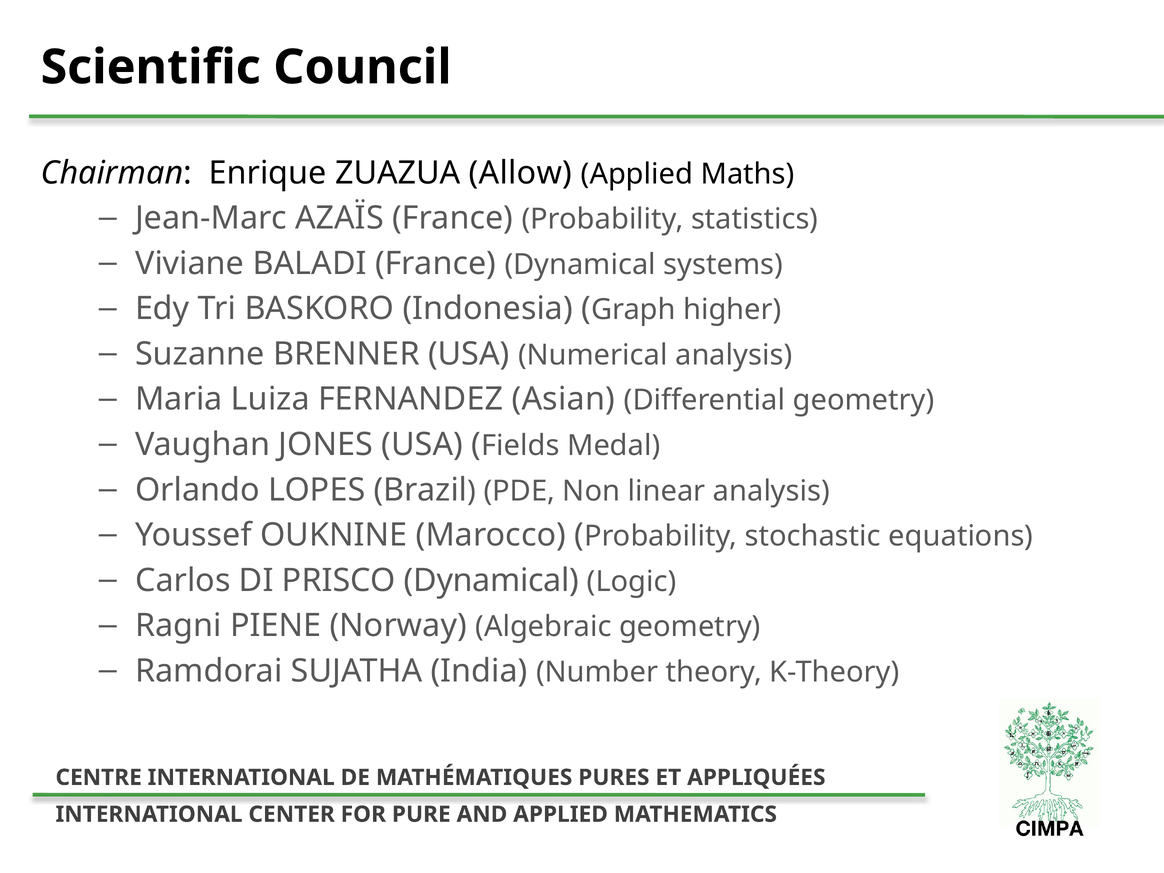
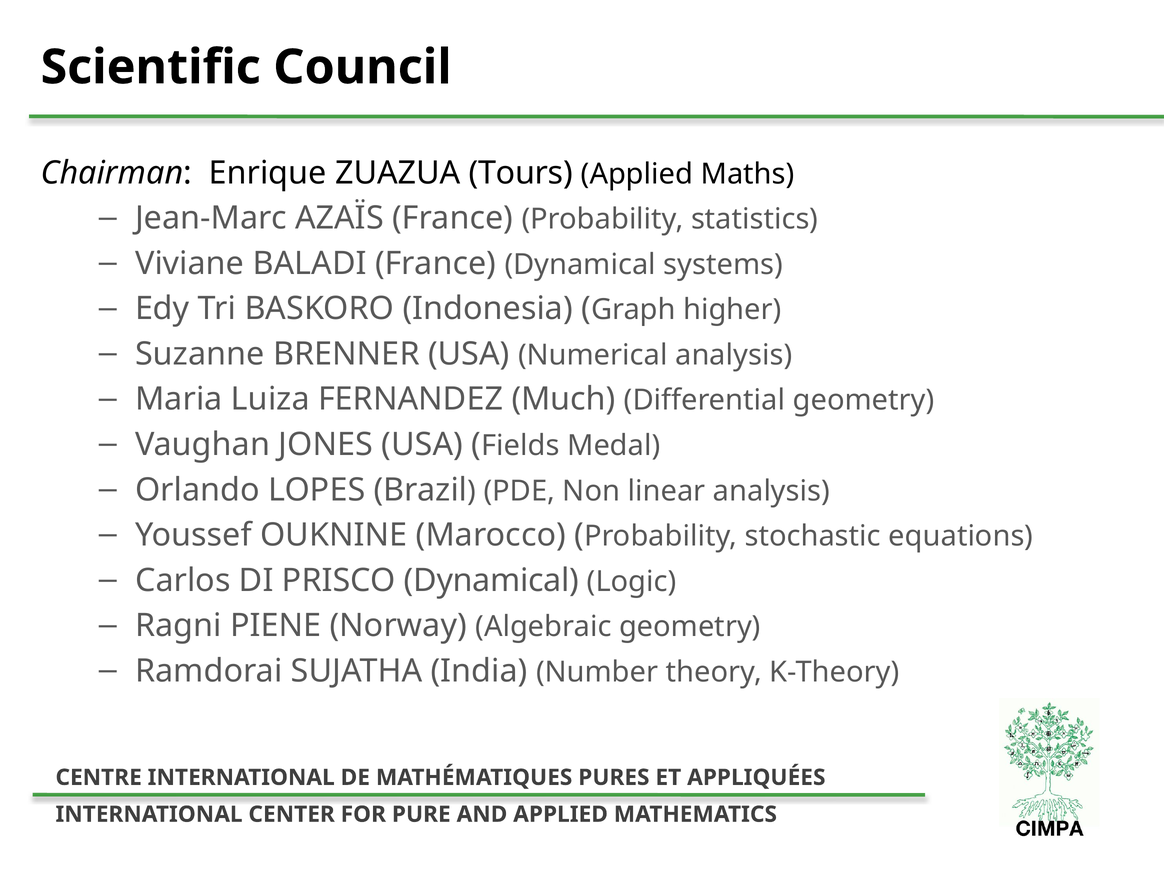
Allow: Allow -> Tours
Asian: Asian -> Much
